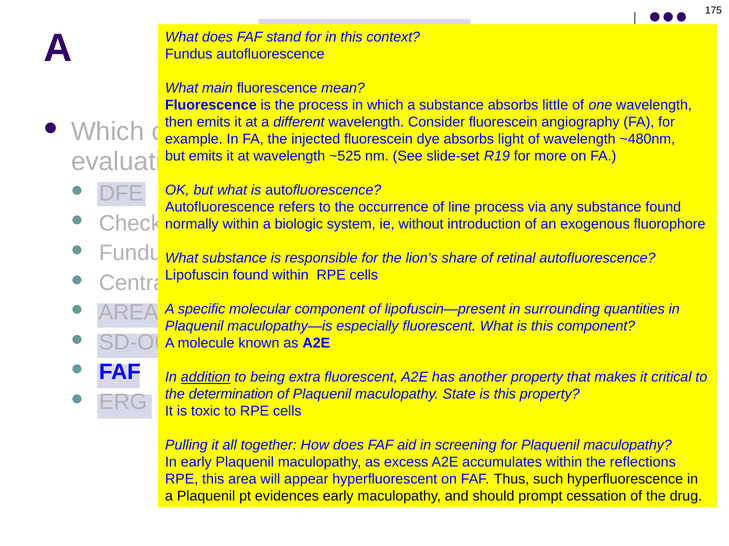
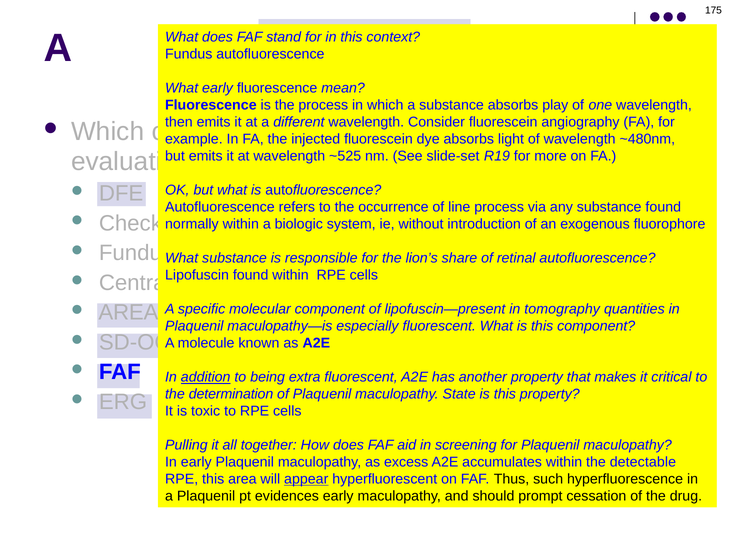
What main: main -> early
little: little -> play
surrounding: surrounding -> tomography
reflections: reflections -> detectable
appear underline: none -> present
